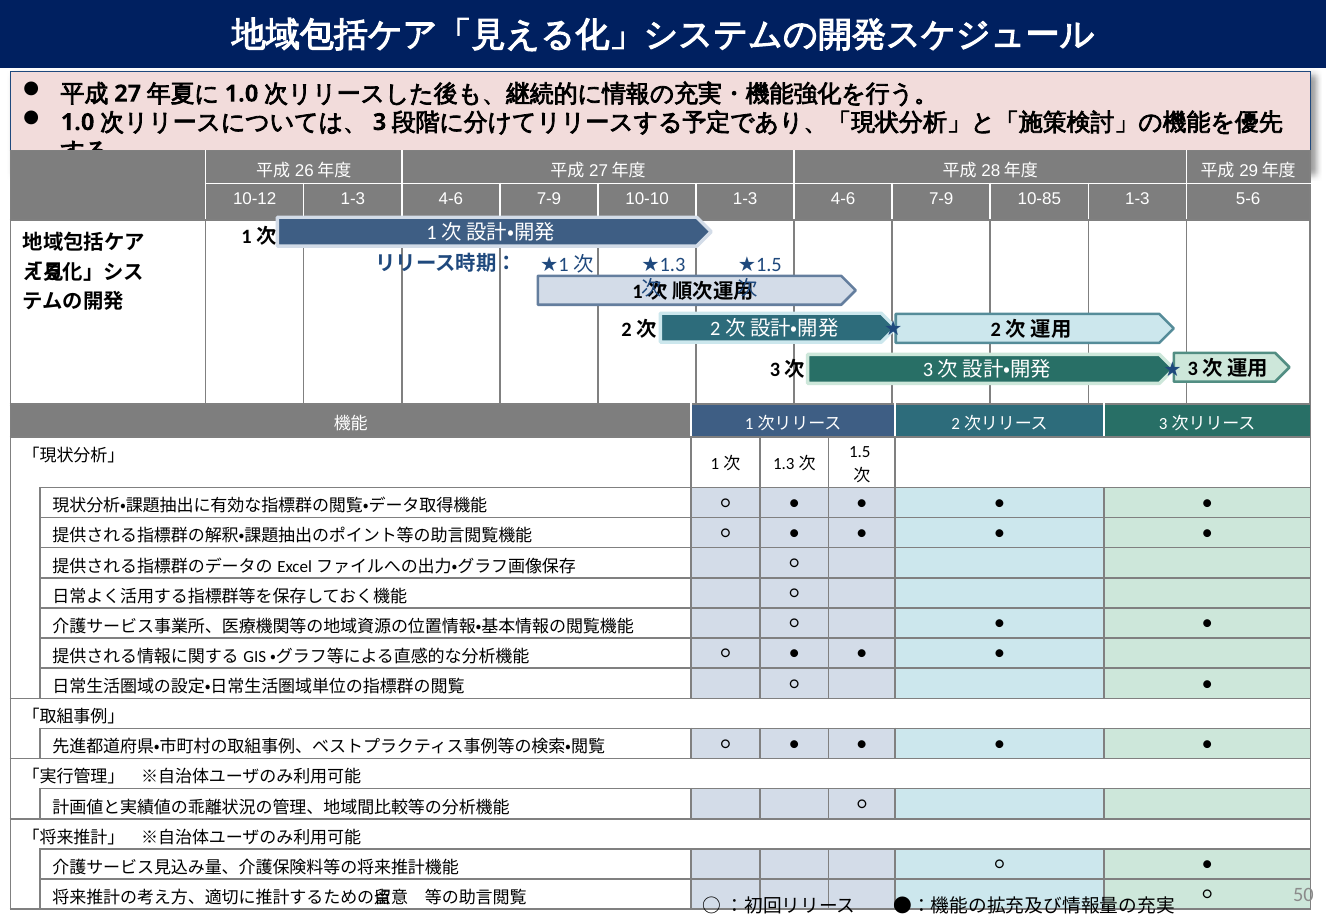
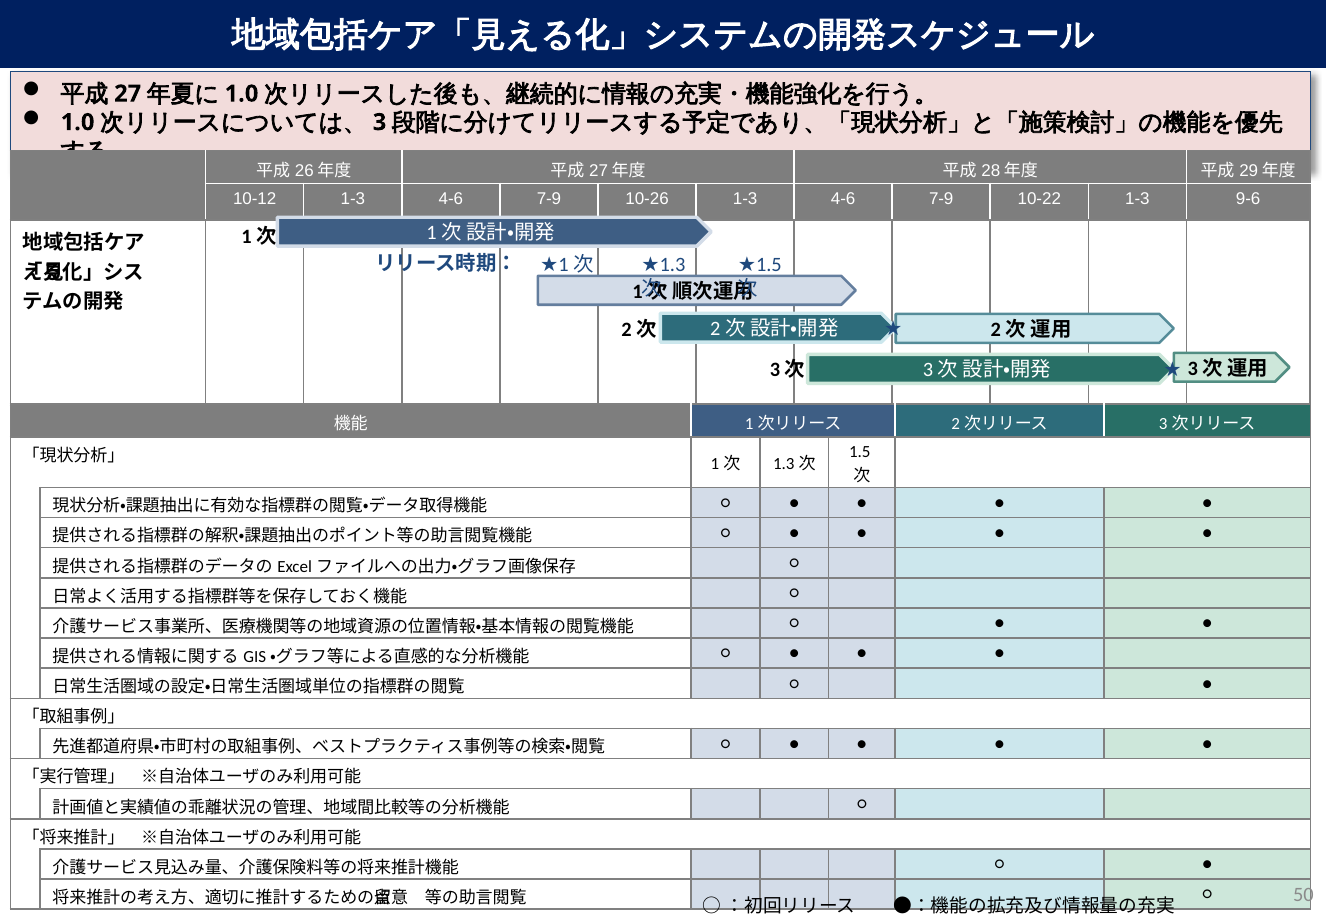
10-10: 10-10 -> 10-26
10-85: 10-85 -> 10-22
5-6: 5-6 -> 9-6
